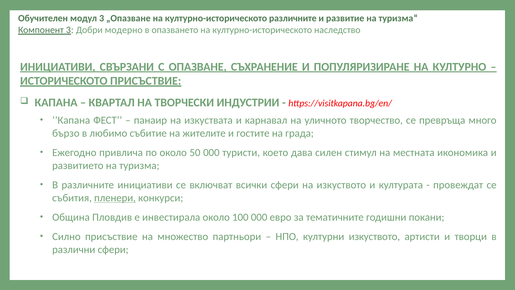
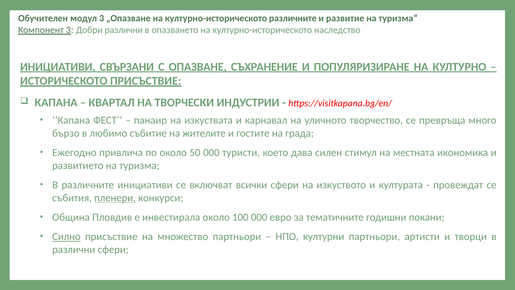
Добри модерно: модерно -> различни
Силно underline: none -> present
културни изкуството: изкуството -> партньори
